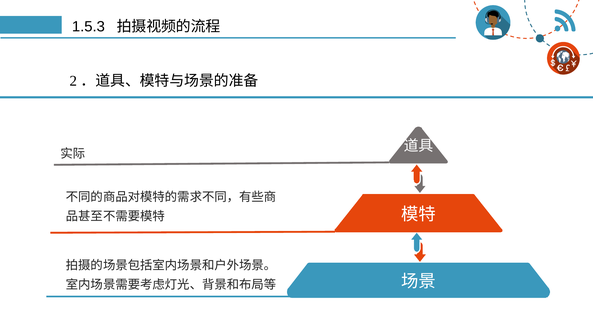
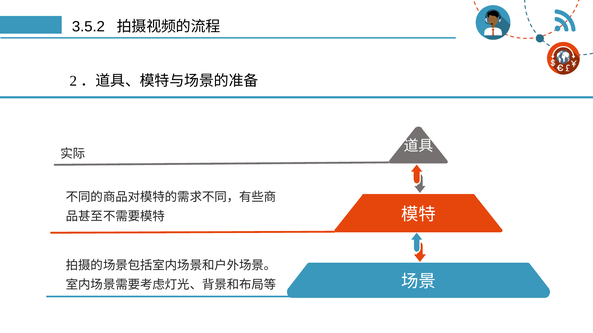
1.5.3: 1.5.3 -> 3.5.2
